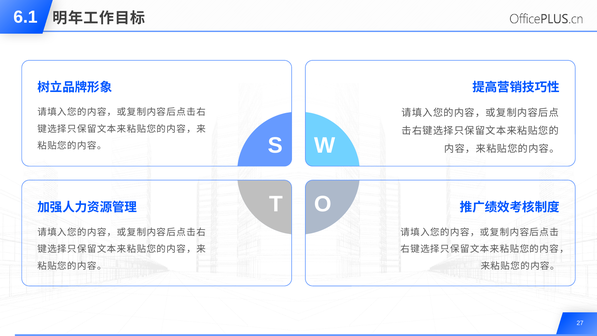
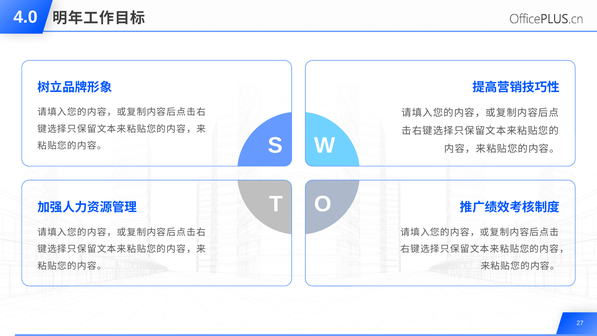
6.1: 6.1 -> 4.0
